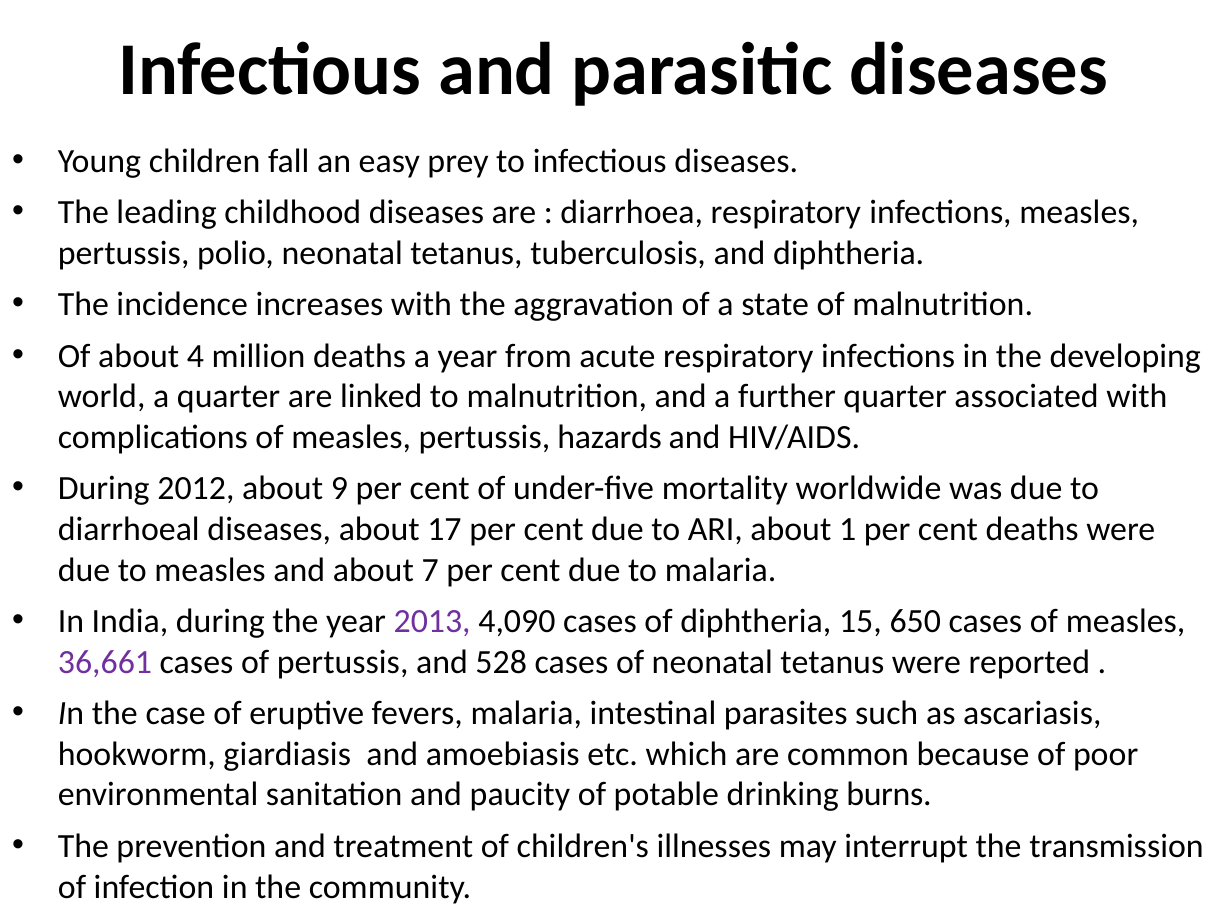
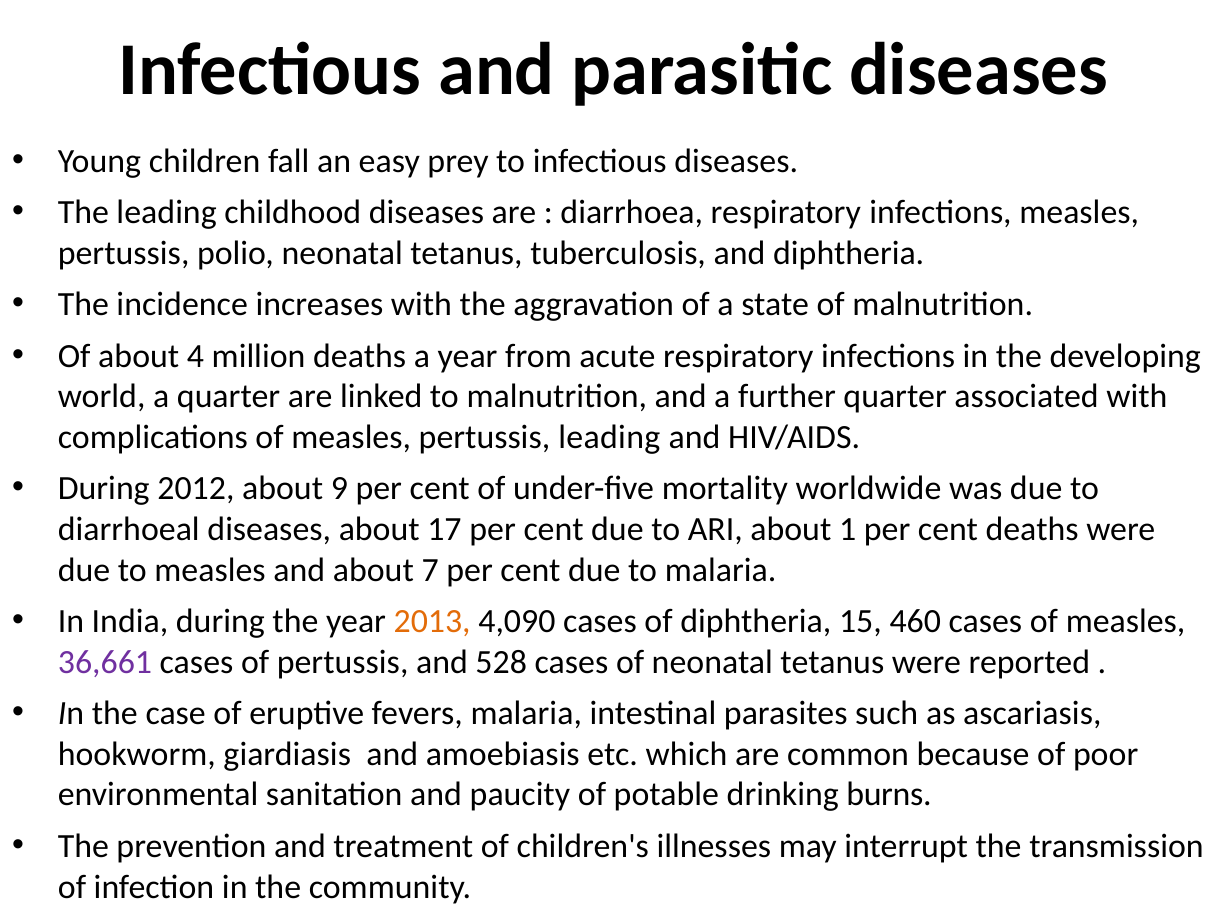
pertussis hazards: hazards -> leading
2013 colour: purple -> orange
650: 650 -> 460
